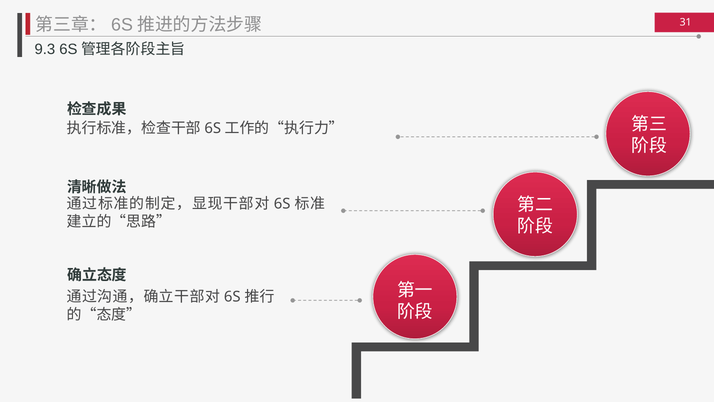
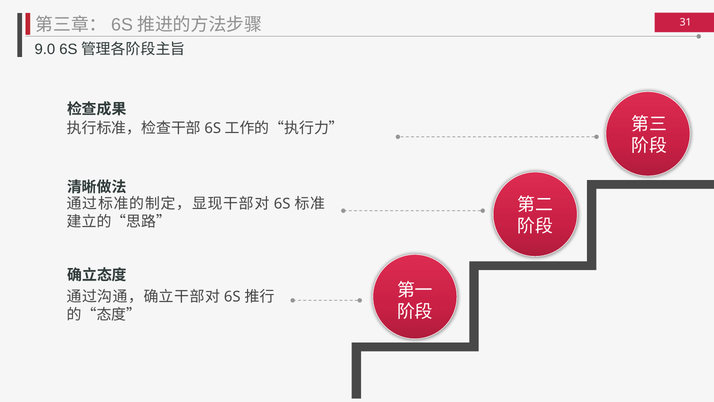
9.3: 9.3 -> 9.0
